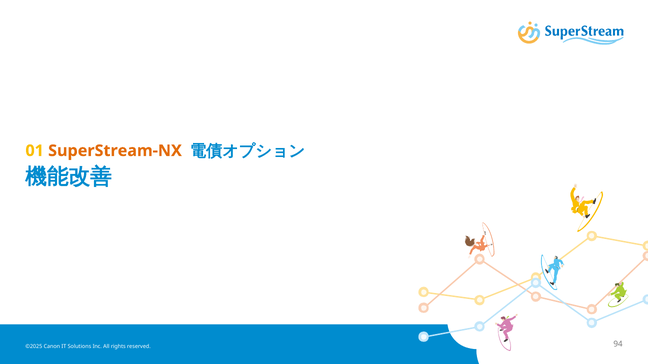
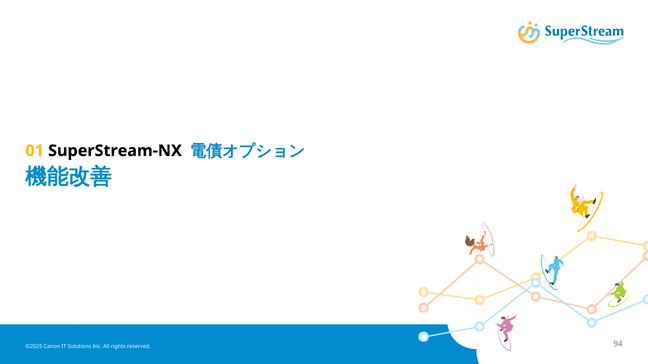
SuperStream-NX colour: orange -> black
